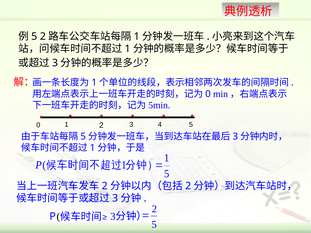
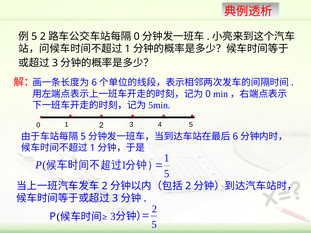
1 at (137, 36): 1 -> 0
1 at (94, 83): 1 -> 6
3 at (235, 137): 3 -> 6
